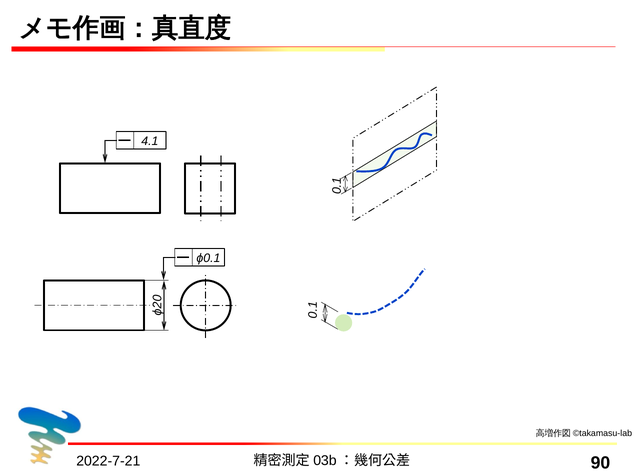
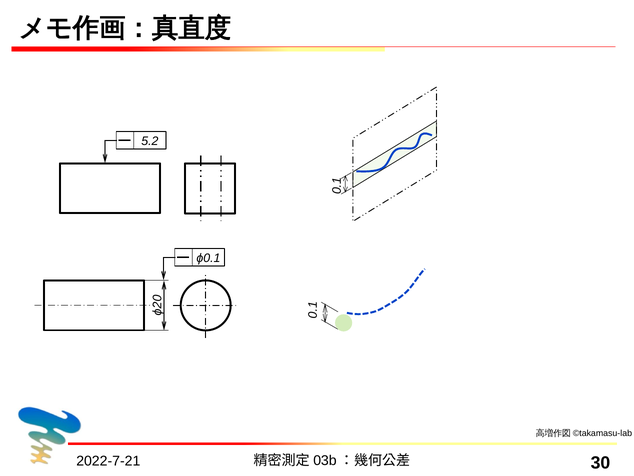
4.1: 4.1 -> 5.2
90: 90 -> 30
